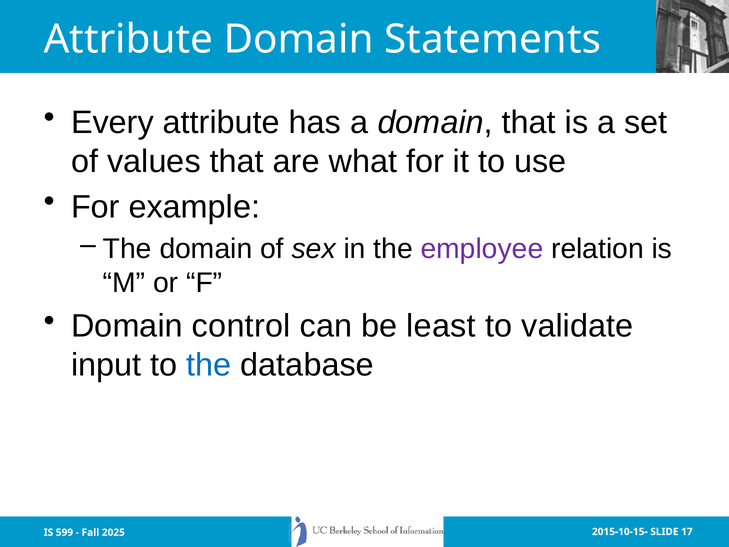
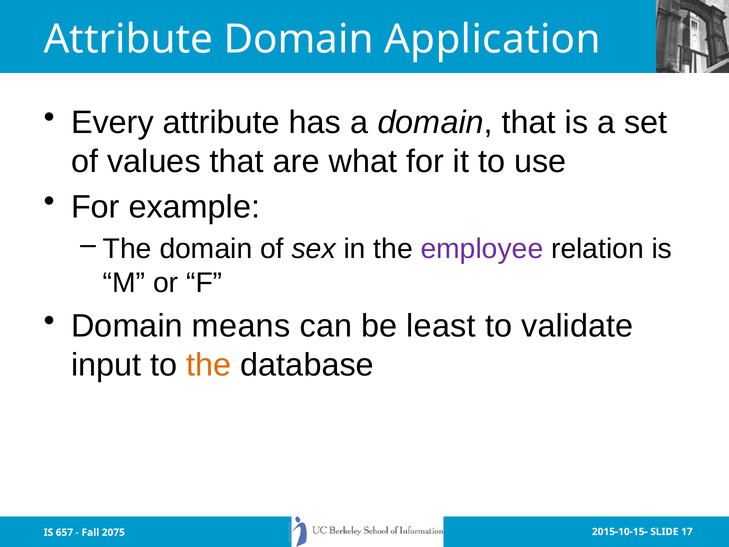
Statements: Statements -> Application
control: control -> means
the at (209, 365) colour: blue -> orange
599: 599 -> 657
2025: 2025 -> 2075
